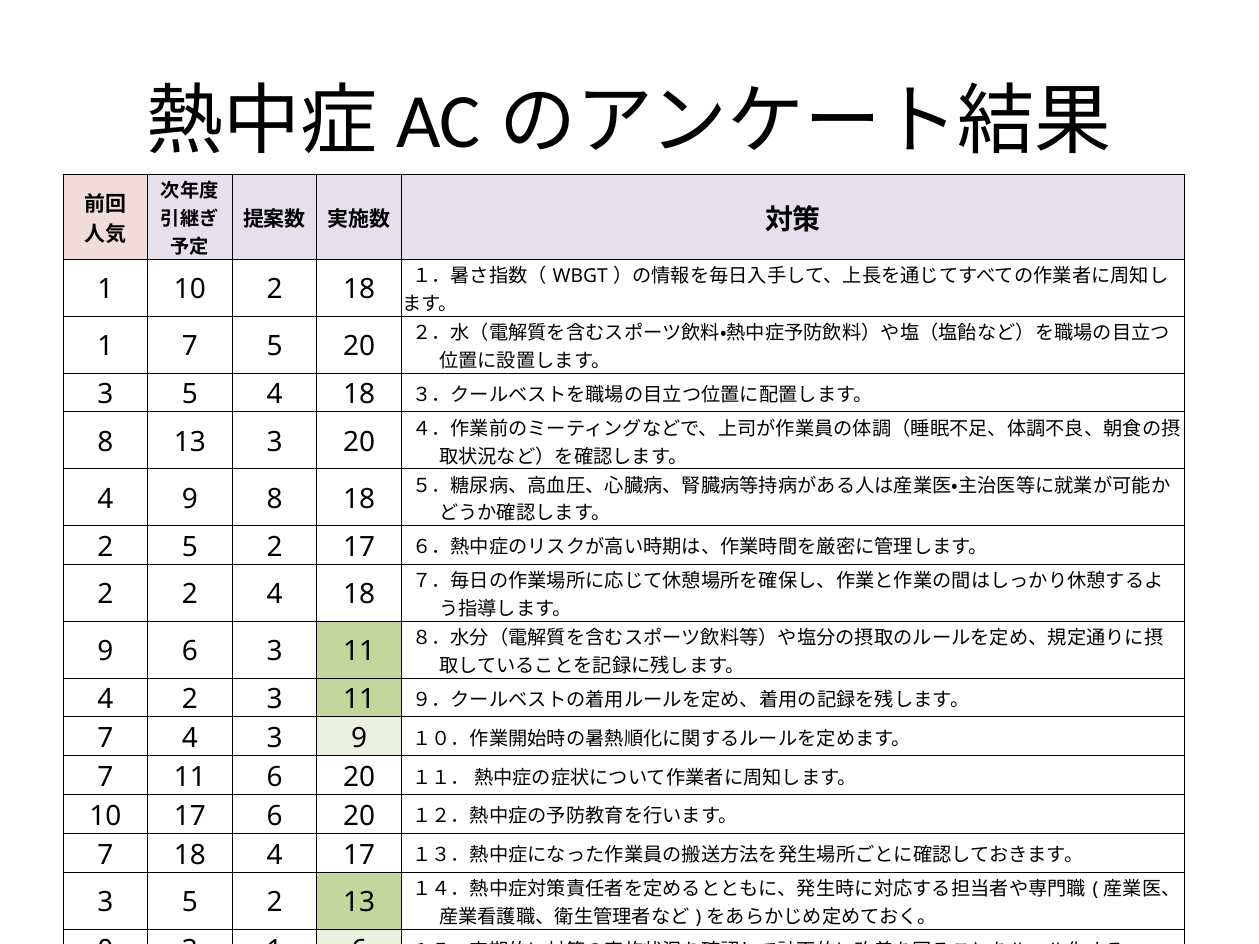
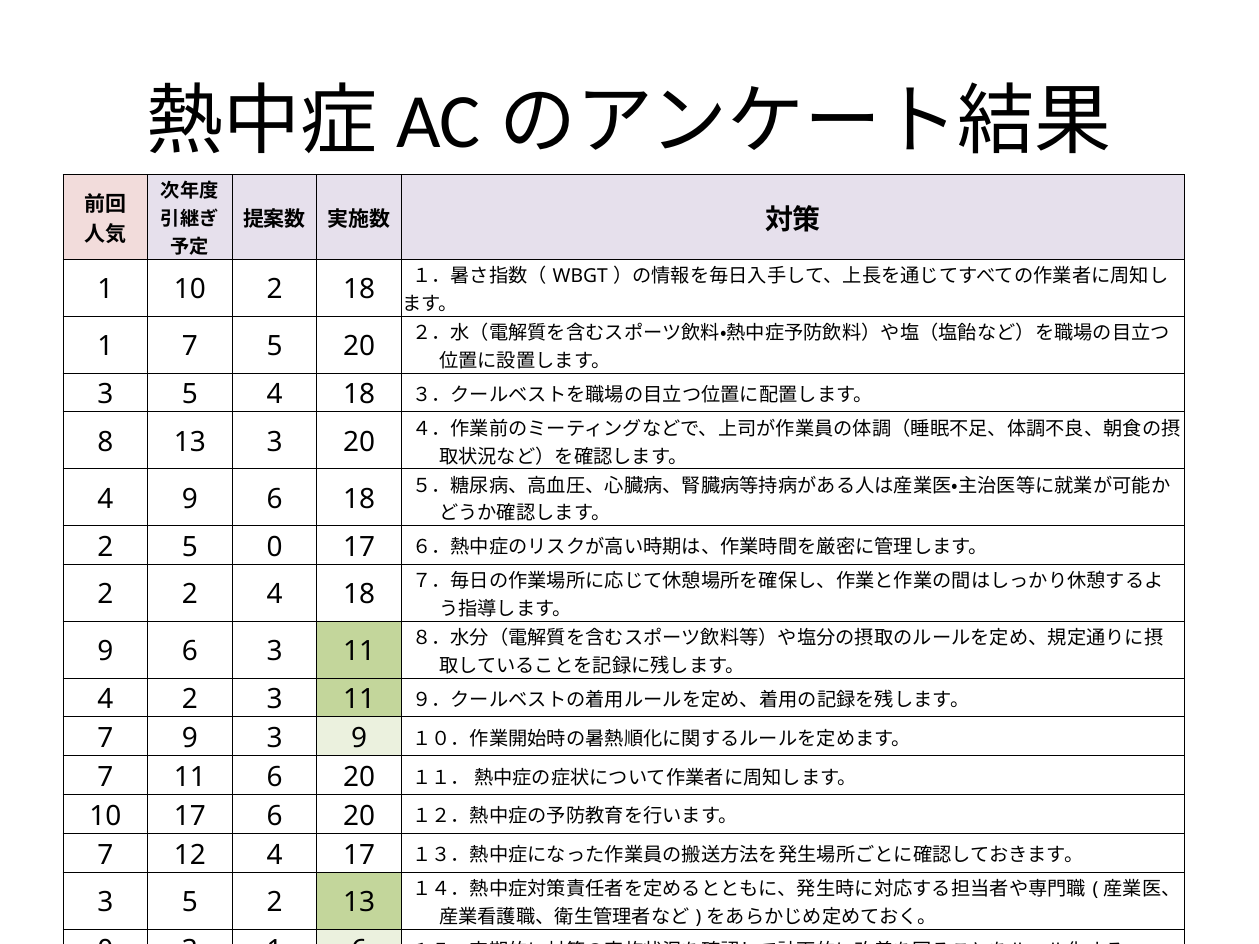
4 9 8: 8 -> 6
2 5 2: 2 -> 0
7 4: 4 -> 9
7 18: 18 -> 12
